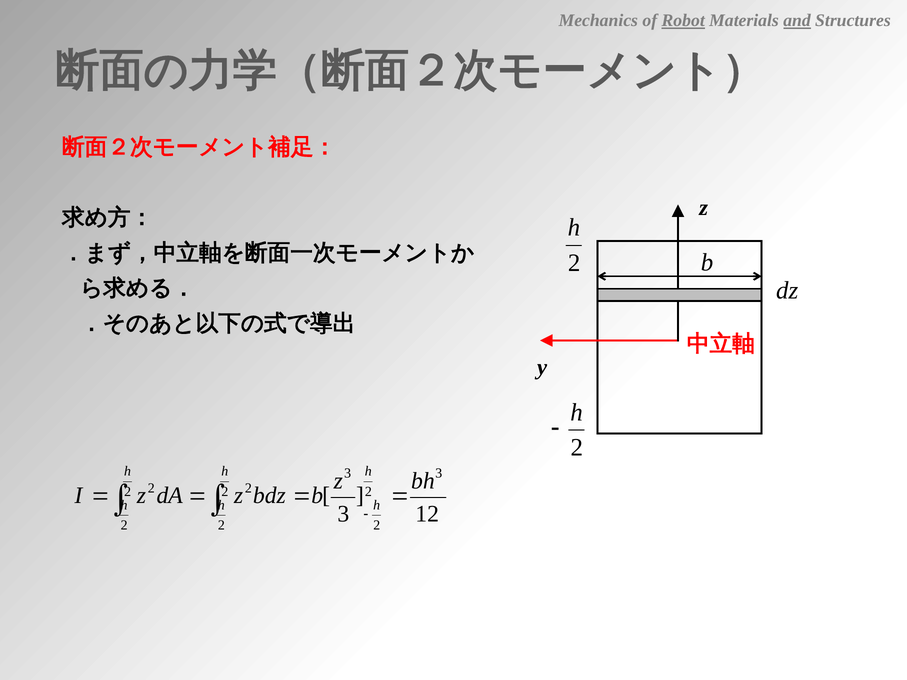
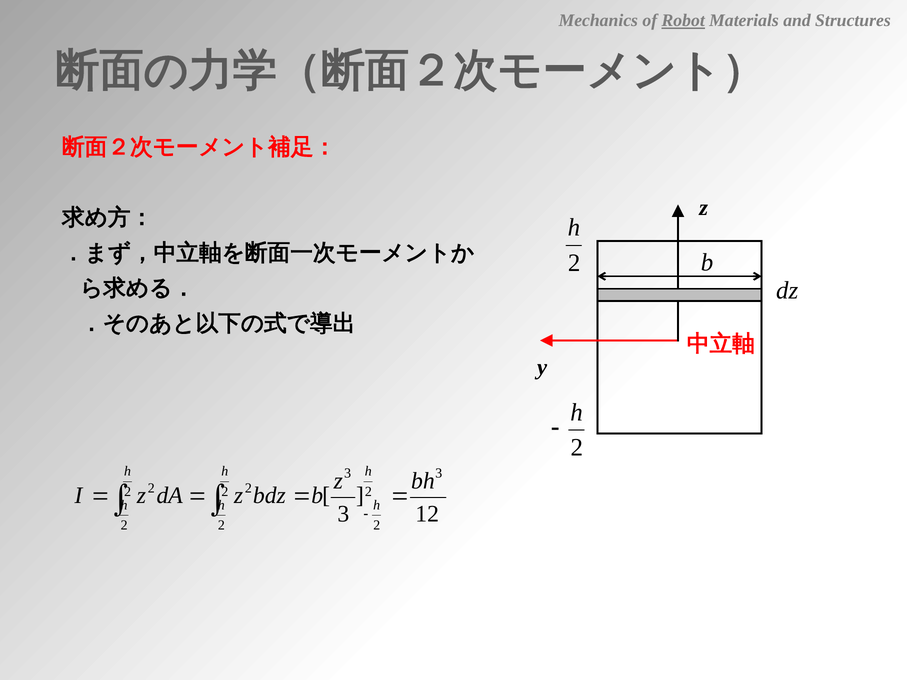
and underline: present -> none
